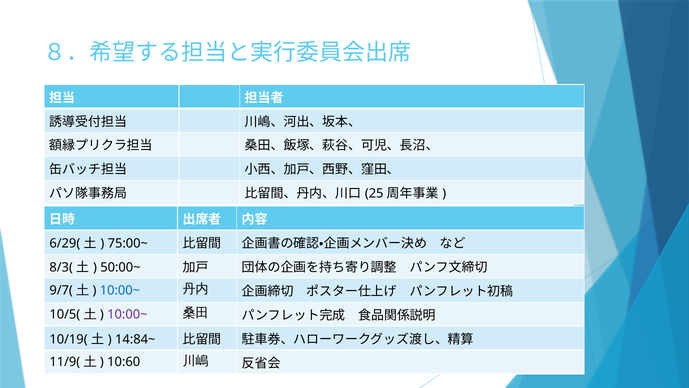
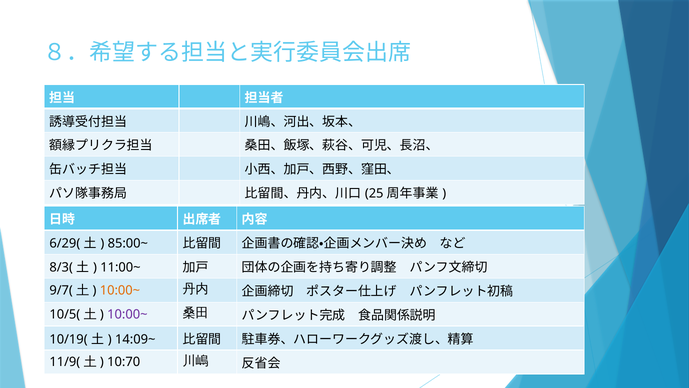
75:00~: 75:00~ -> 85:00~
50:00~: 50:00~ -> 11:00~
10:00~ at (120, 290) colour: blue -> orange
14:84~: 14:84~ -> 14:09~
10:60: 10:60 -> 10:70
